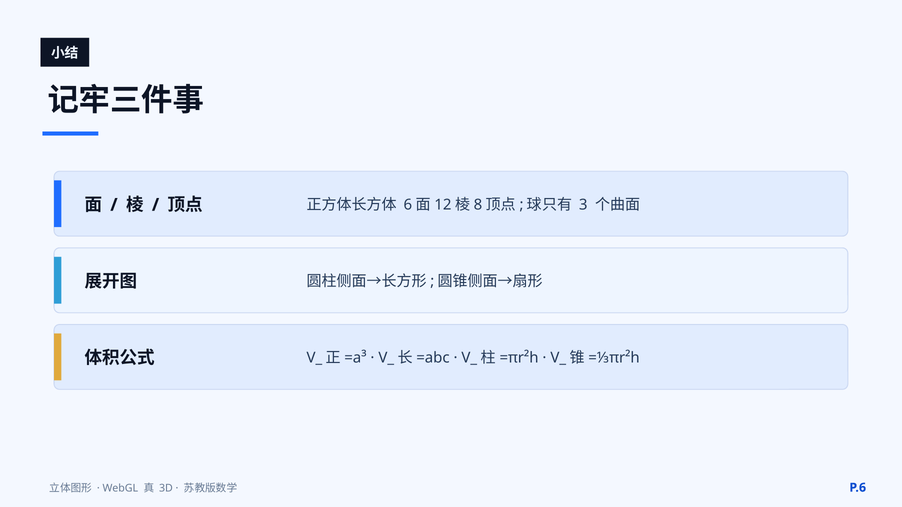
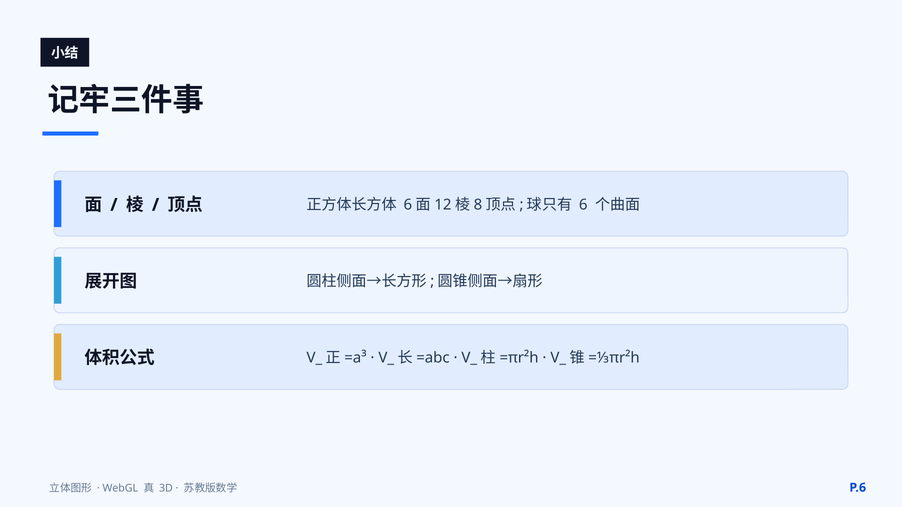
3: 3 -> 6
